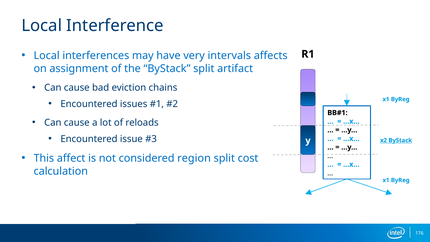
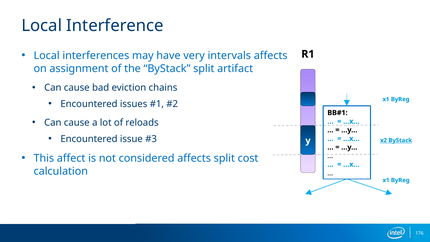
considered region: region -> affects
